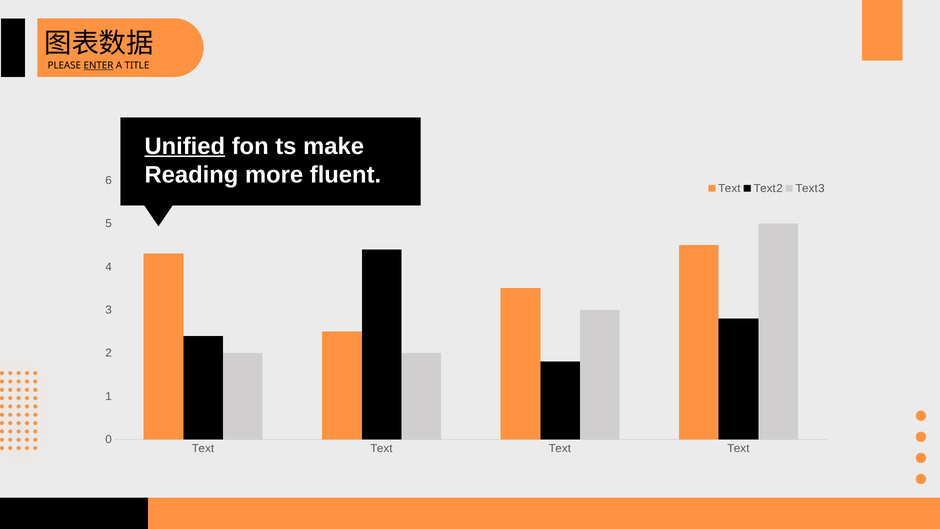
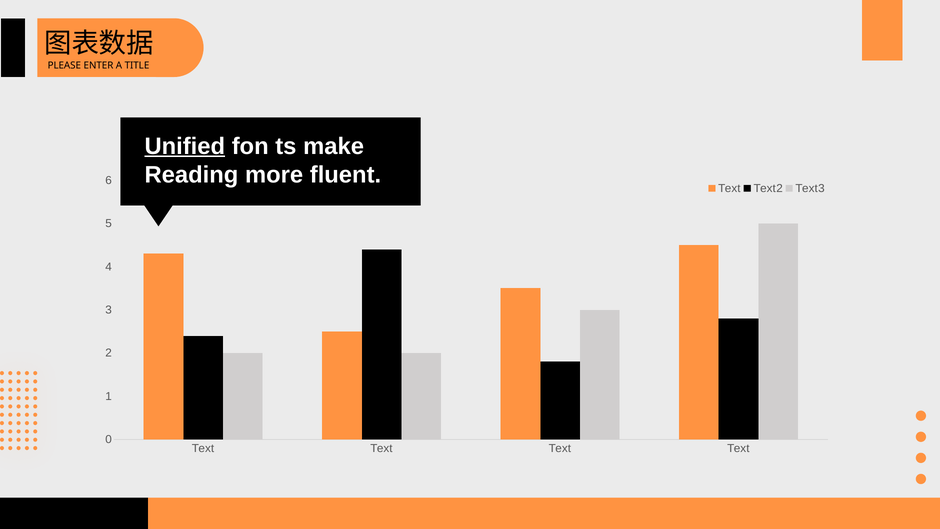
ENTER underline: present -> none
